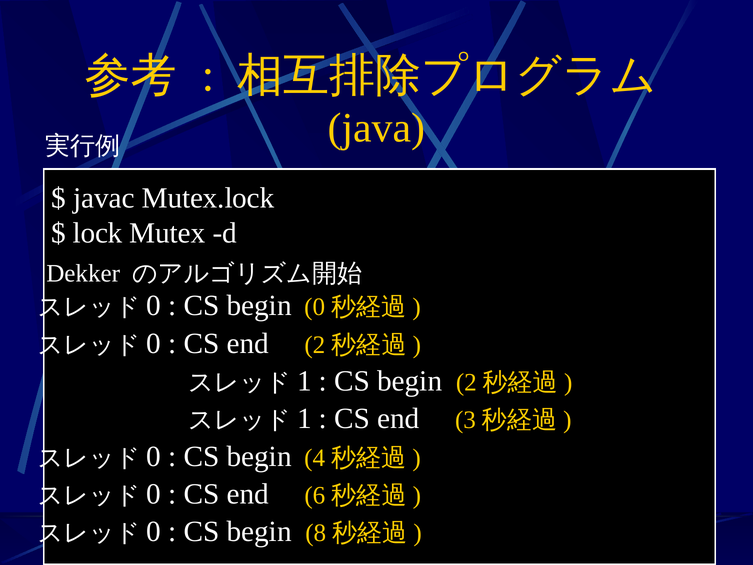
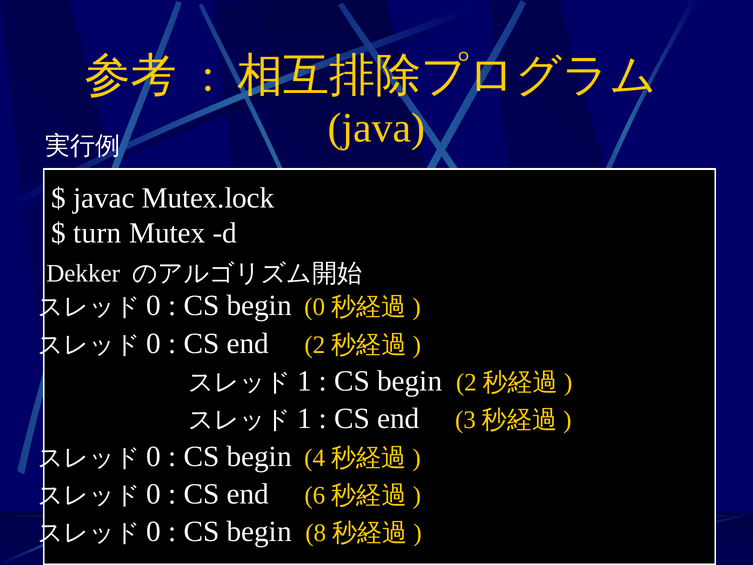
lock: lock -> turn
